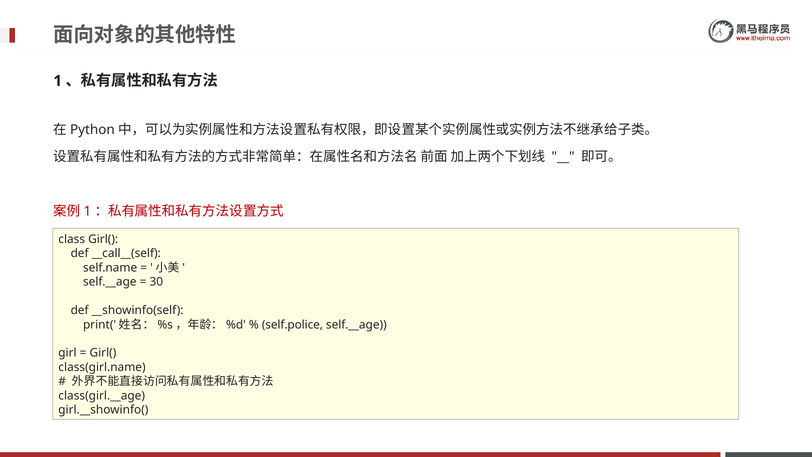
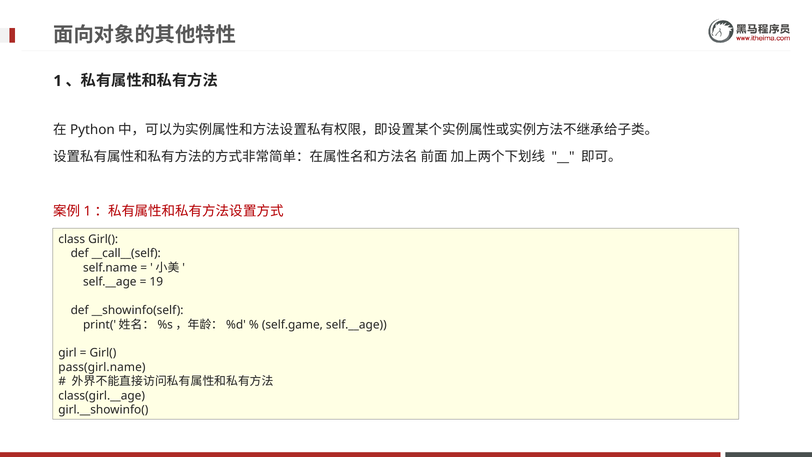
30: 30 -> 19
self.police: self.police -> self.game
class(girl.name: class(girl.name -> pass(girl.name
